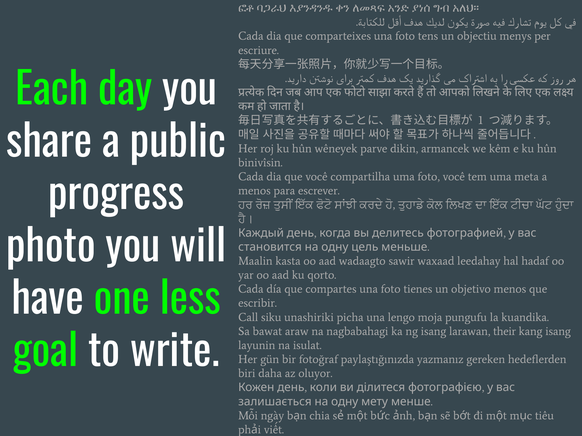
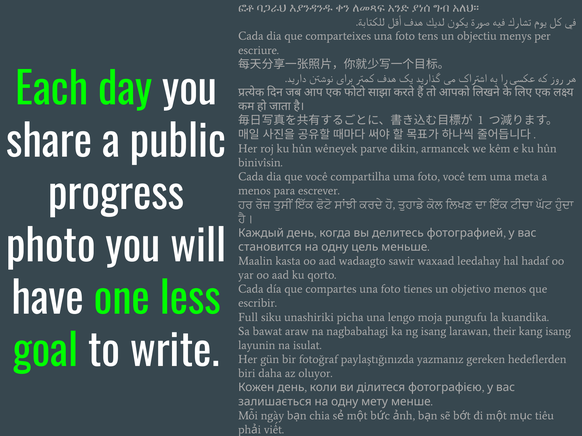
Call: Call -> Full
